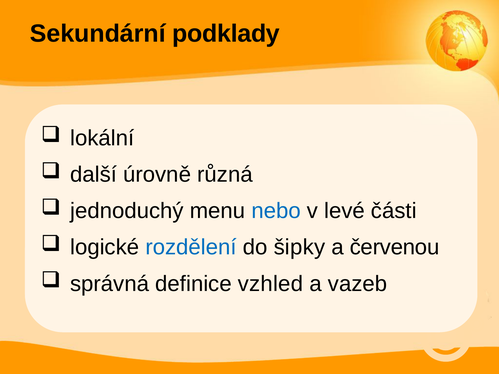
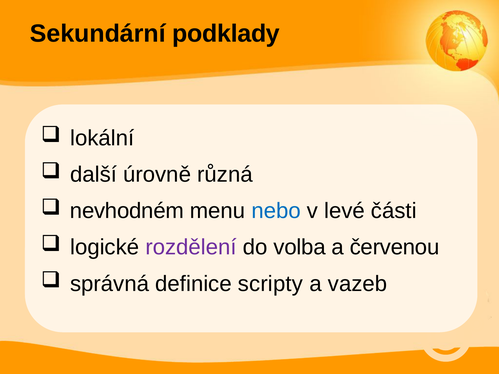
jednoduchý: jednoduchý -> nevhodném
rozdělení colour: blue -> purple
šipky: šipky -> volba
vzhled: vzhled -> scripty
